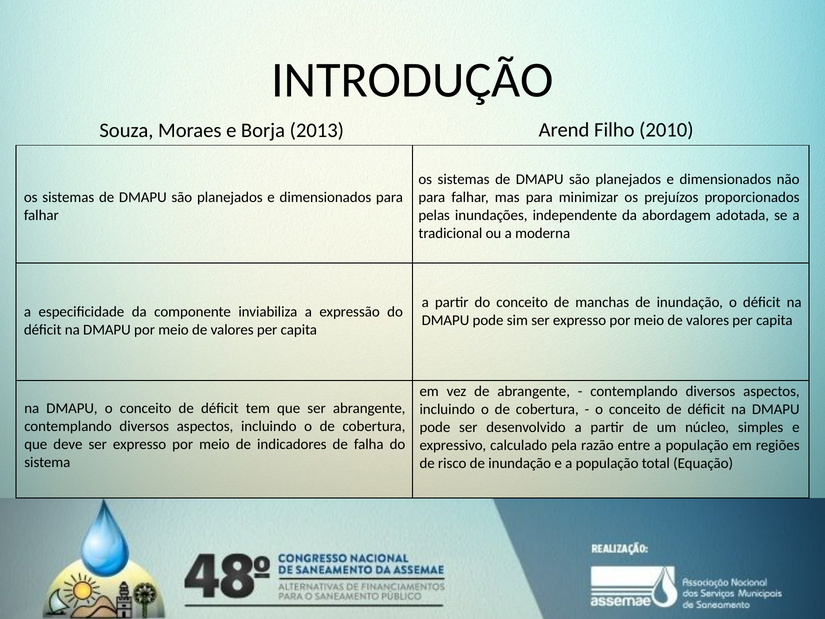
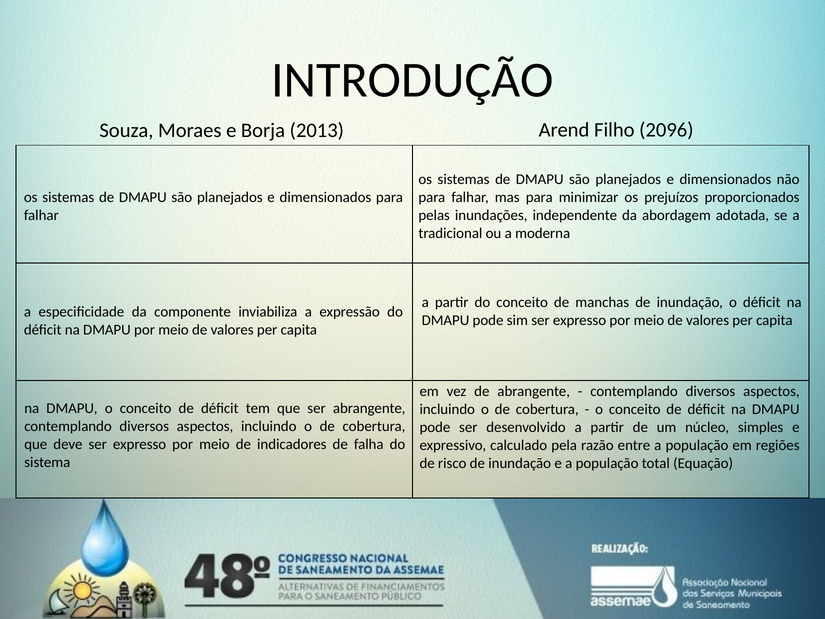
2010: 2010 -> 2096
